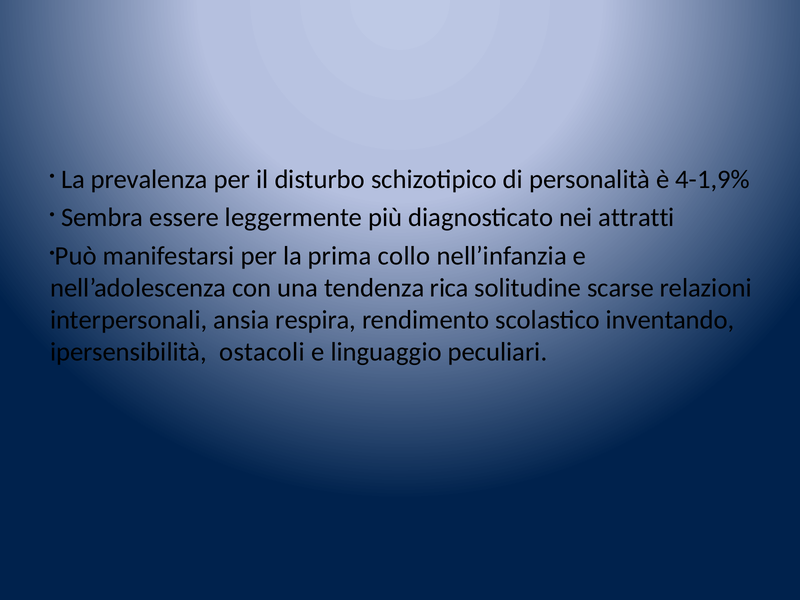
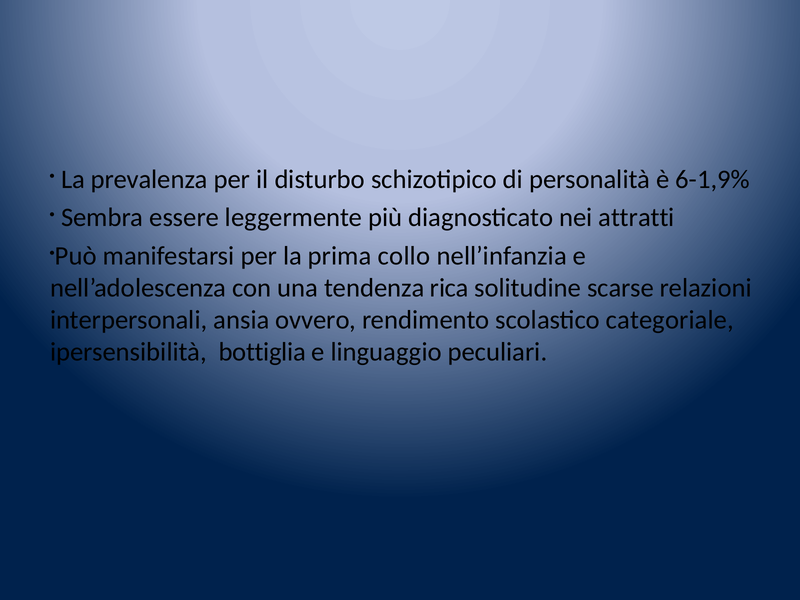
4-1,9%: 4-1,9% -> 6-1,9%
respira: respira -> ovvero
inventando: inventando -> categoriale
ostacoli: ostacoli -> bottiglia
